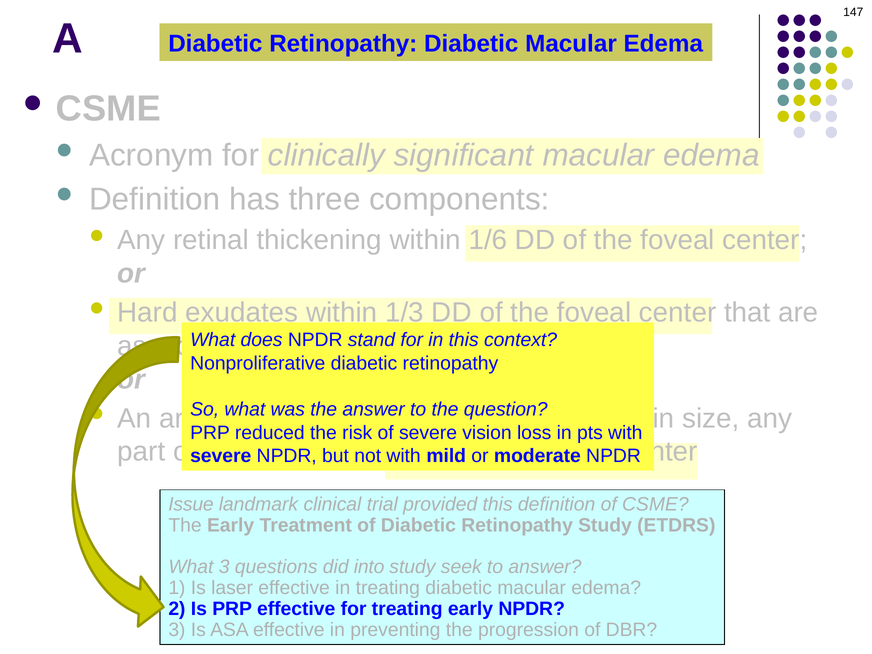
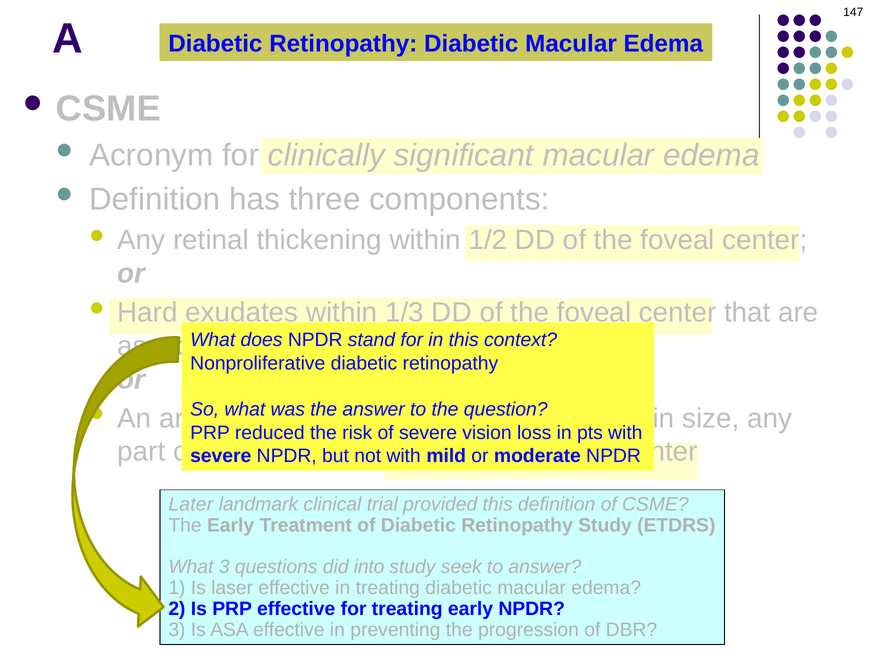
1/6: 1/6 -> 1/2
Issue: Issue -> Later
